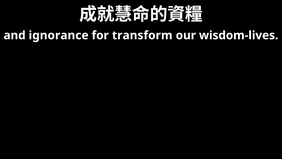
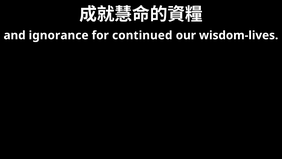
transform: transform -> continued
